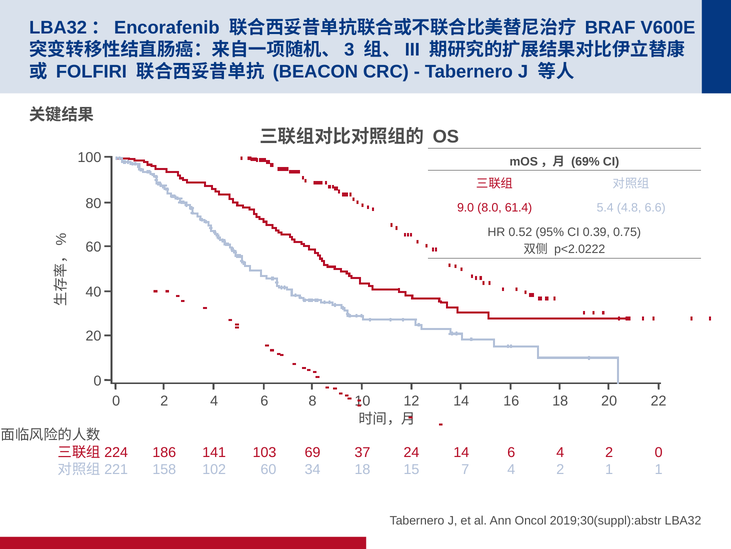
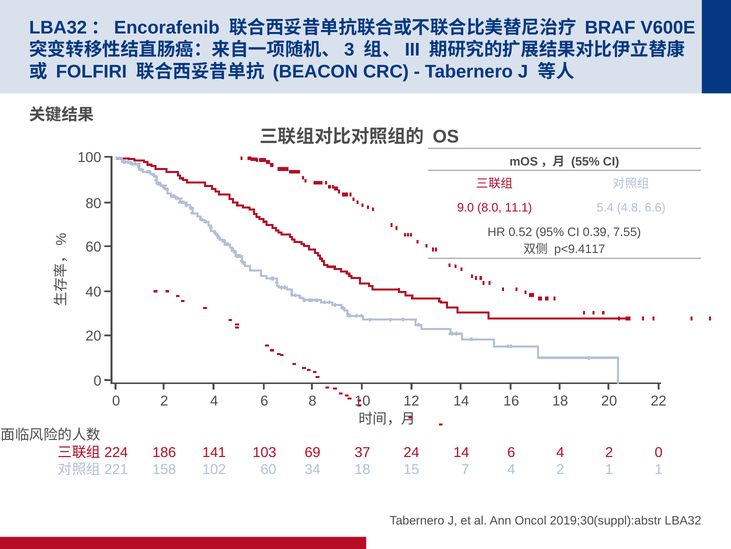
69%: 69% -> 55%
61.4: 61.4 -> 11.1
0.75: 0.75 -> 7.55
p<2.0222: p<2.0222 -> p<9.4117
